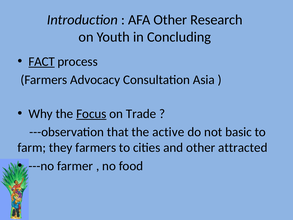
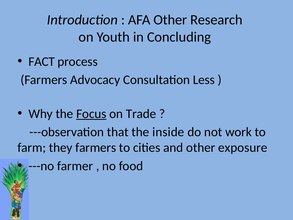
FACT underline: present -> none
Asia: Asia -> Less
active: active -> inside
basic: basic -> work
attracted: attracted -> exposure
